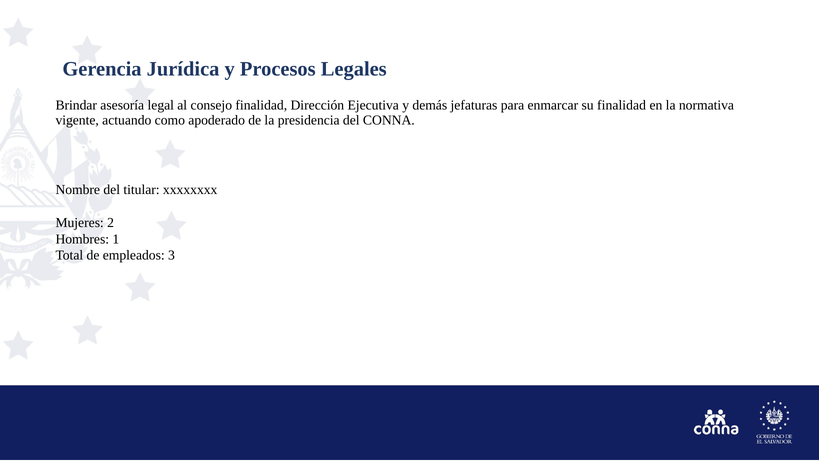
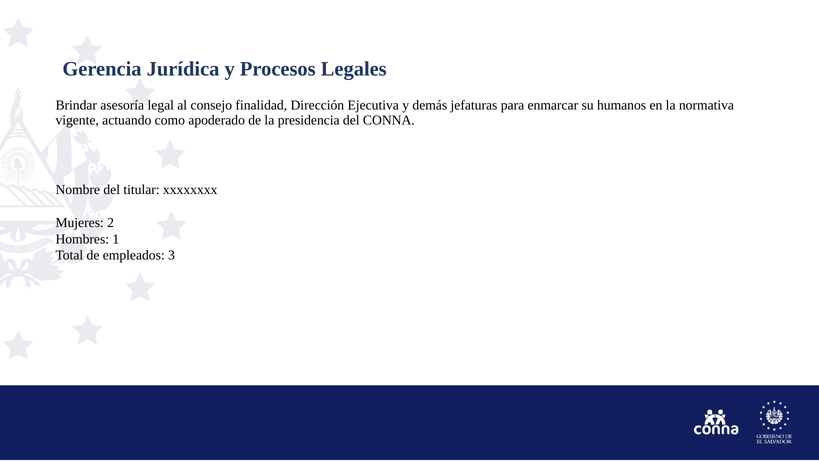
su finalidad: finalidad -> humanos
